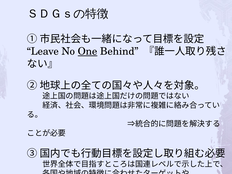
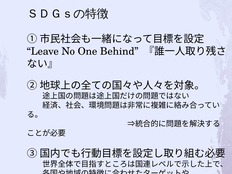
One underline: present -> none
